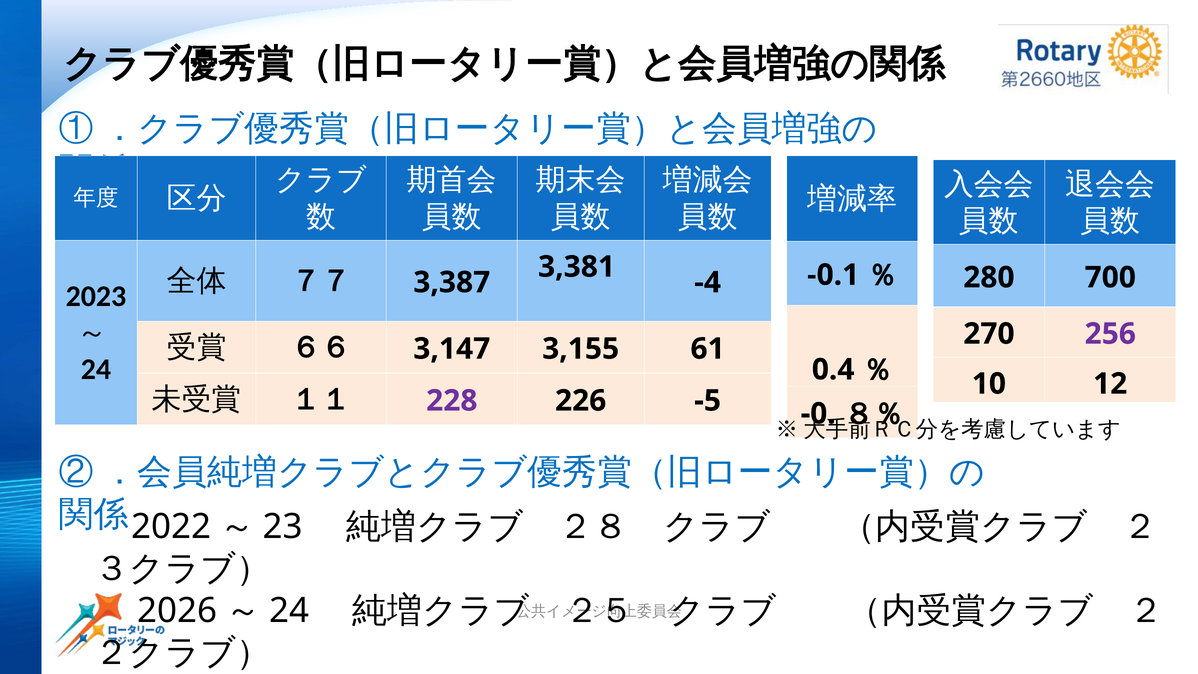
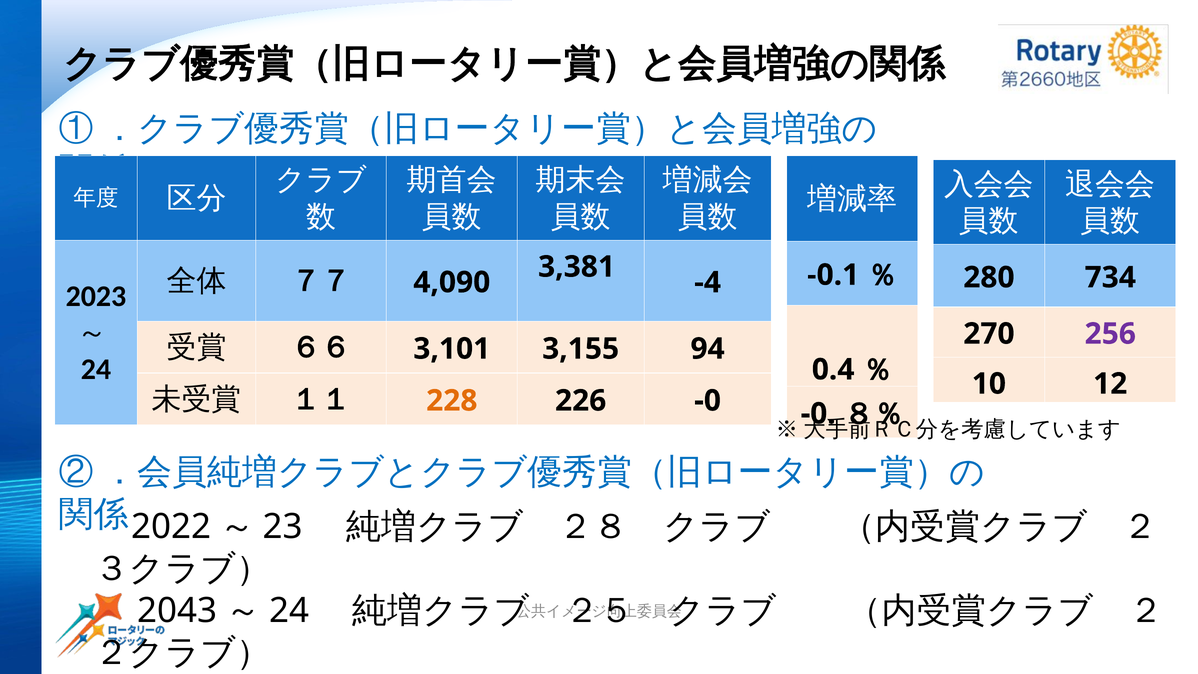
3,387: 3,387 -> 4,090
700: 700 -> 734
3,147: 3,147 -> 3,101
61: 61 -> 94
228 colour: purple -> orange
-5: -5 -> -0
2026: 2026 -> 2043
